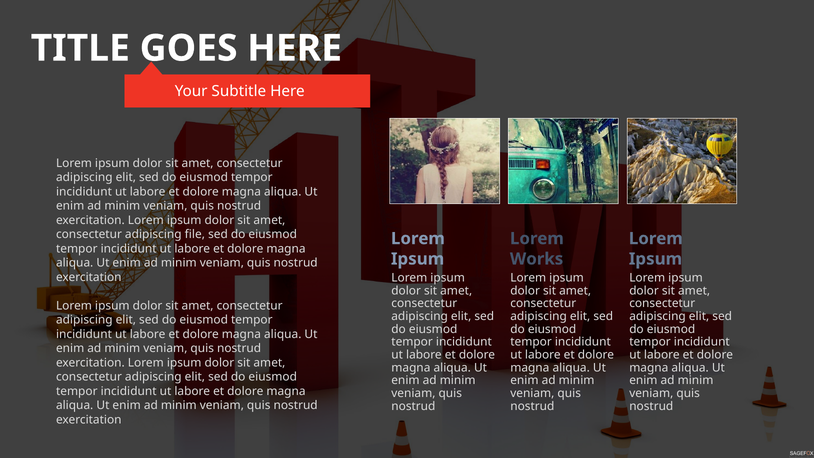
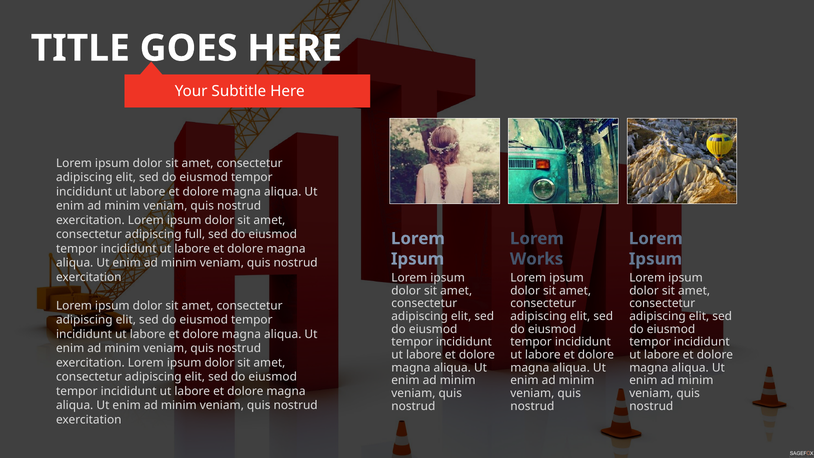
file: file -> full
